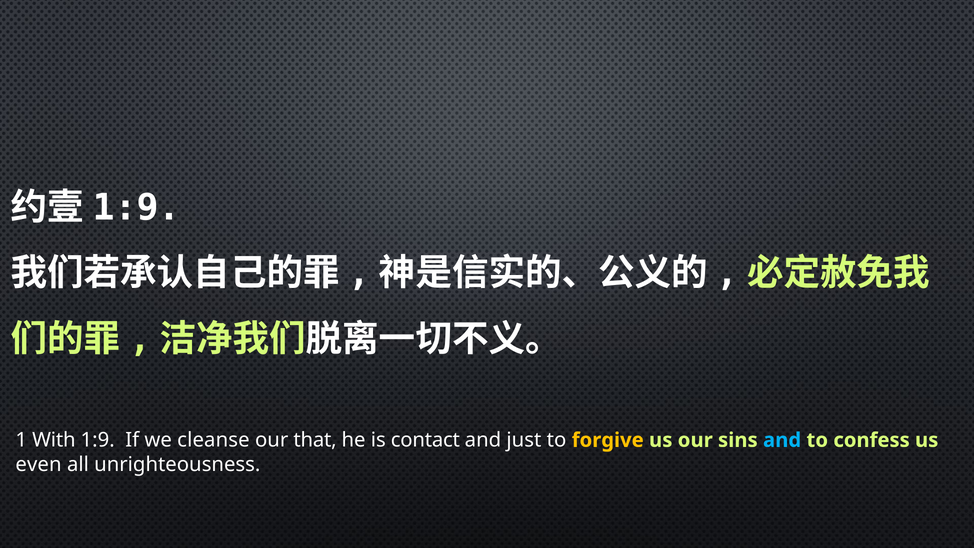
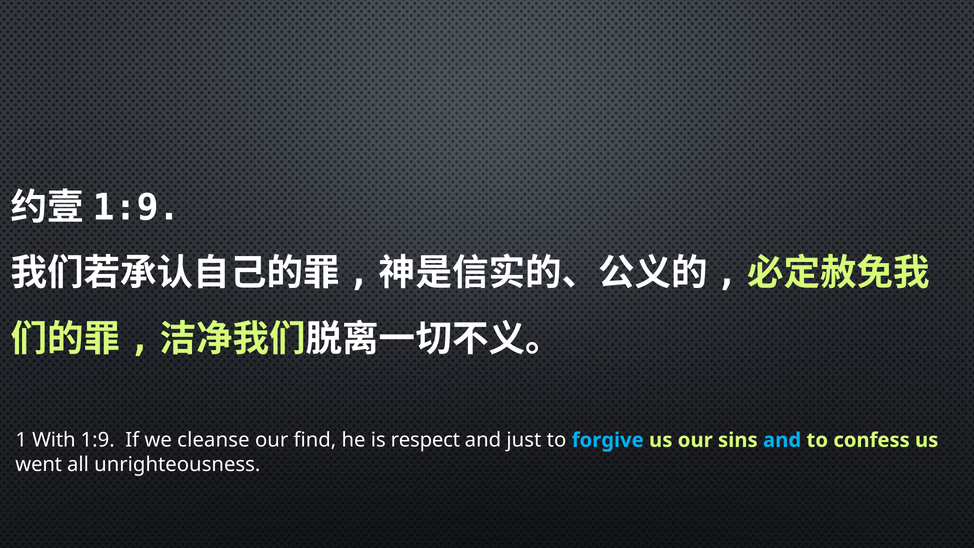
that: that -> find
contact: contact -> respect
forgive colour: yellow -> light blue
even: even -> went
